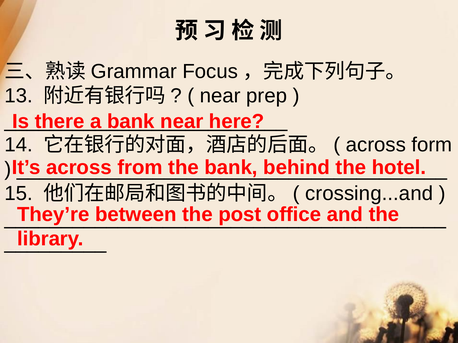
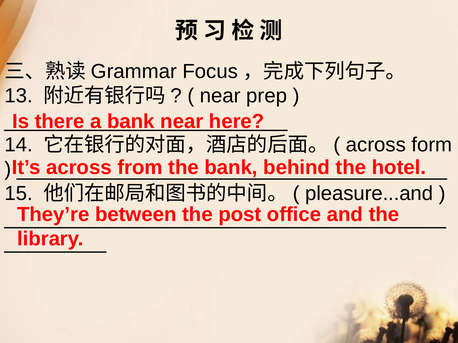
crossing...and: crossing...and -> pleasure...and
